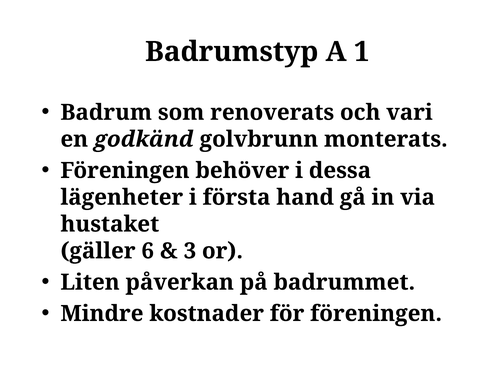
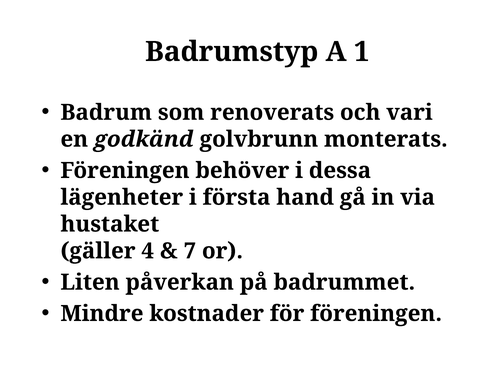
6: 6 -> 4
3: 3 -> 7
